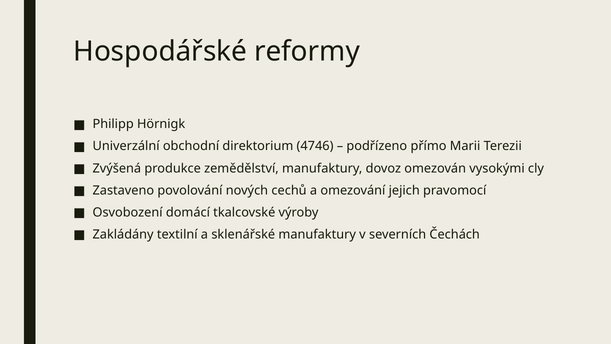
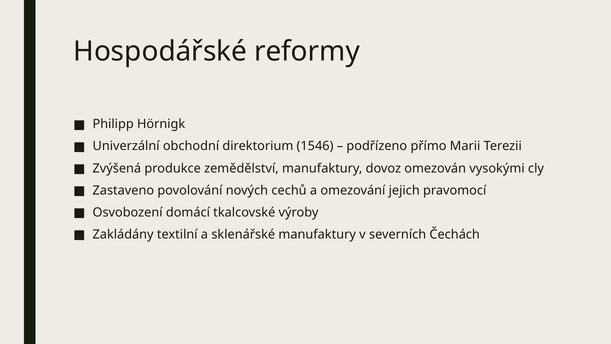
4746: 4746 -> 1546
